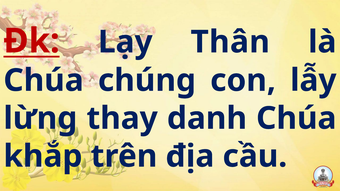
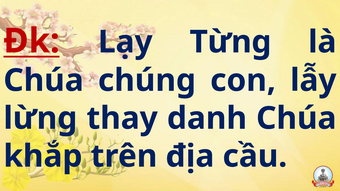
Thân: Thân -> Từng
